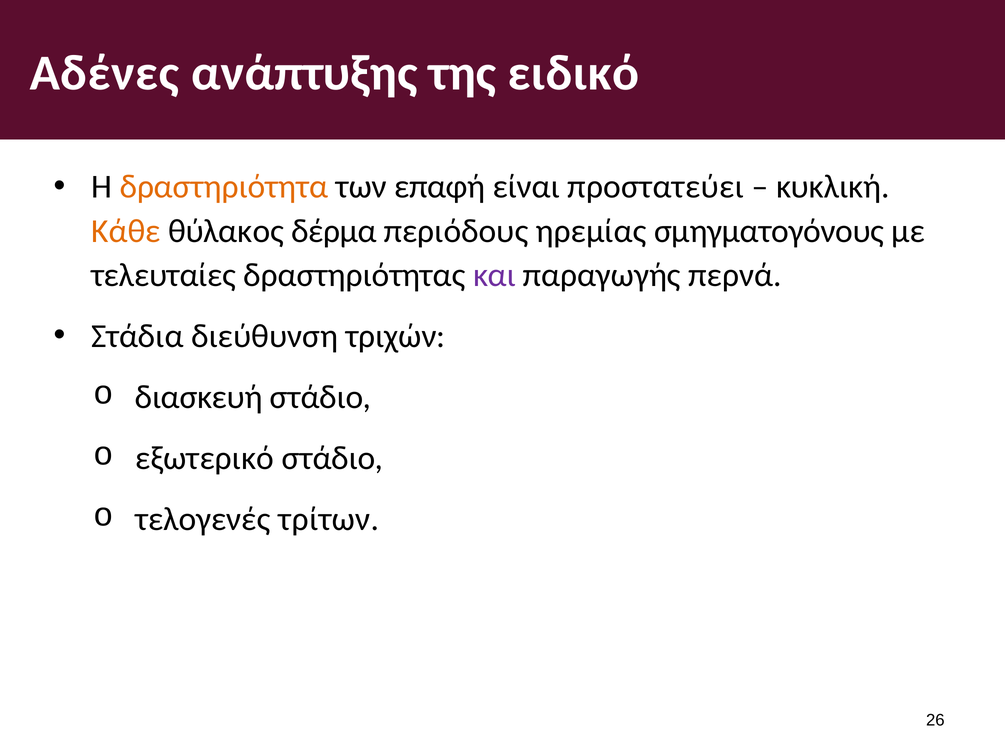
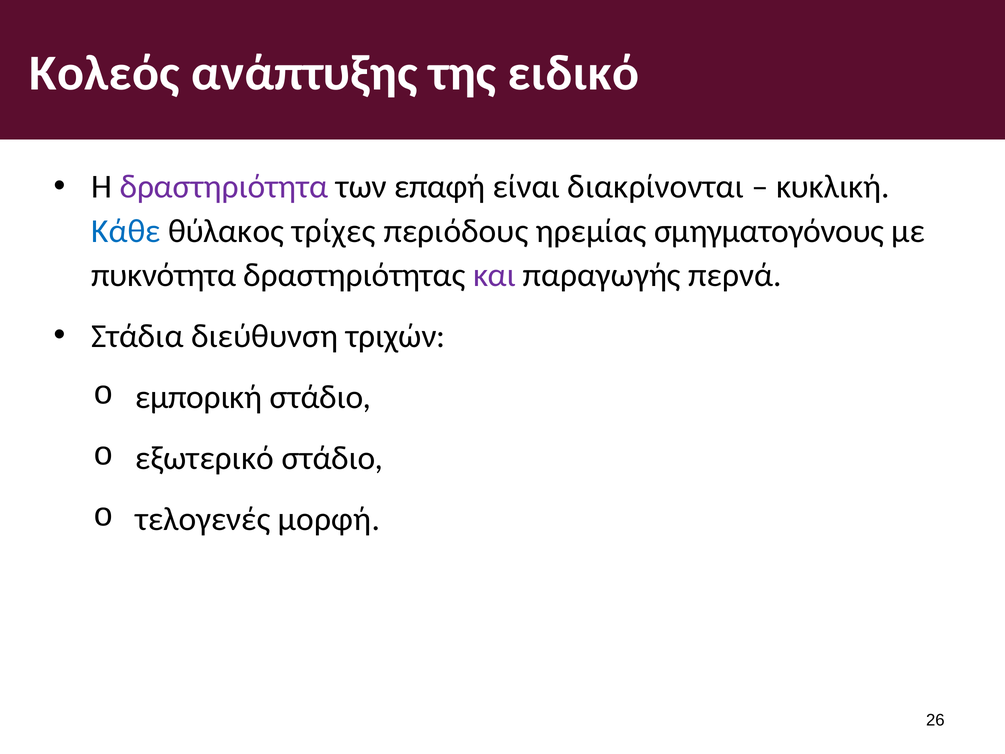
Αδένες: Αδένες -> Κολεός
δραστηριότητα colour: orange -> purple
προστατεύει: προστατεύει -> διακρίνονται
Κάθε colour: orange -> blue
δέρμα: δέρμα -> τρίχες
τελευταίες: τελευταίες -> πυκνότητα
διασκευή: διασκευή -> εμπορική
τρίτων: τρίτων -> μορφή
